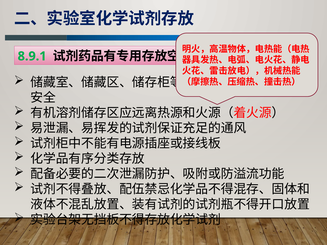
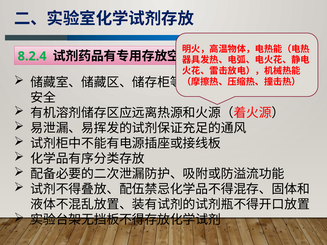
8.9.1: 8.9.1 -> 8.2.4
